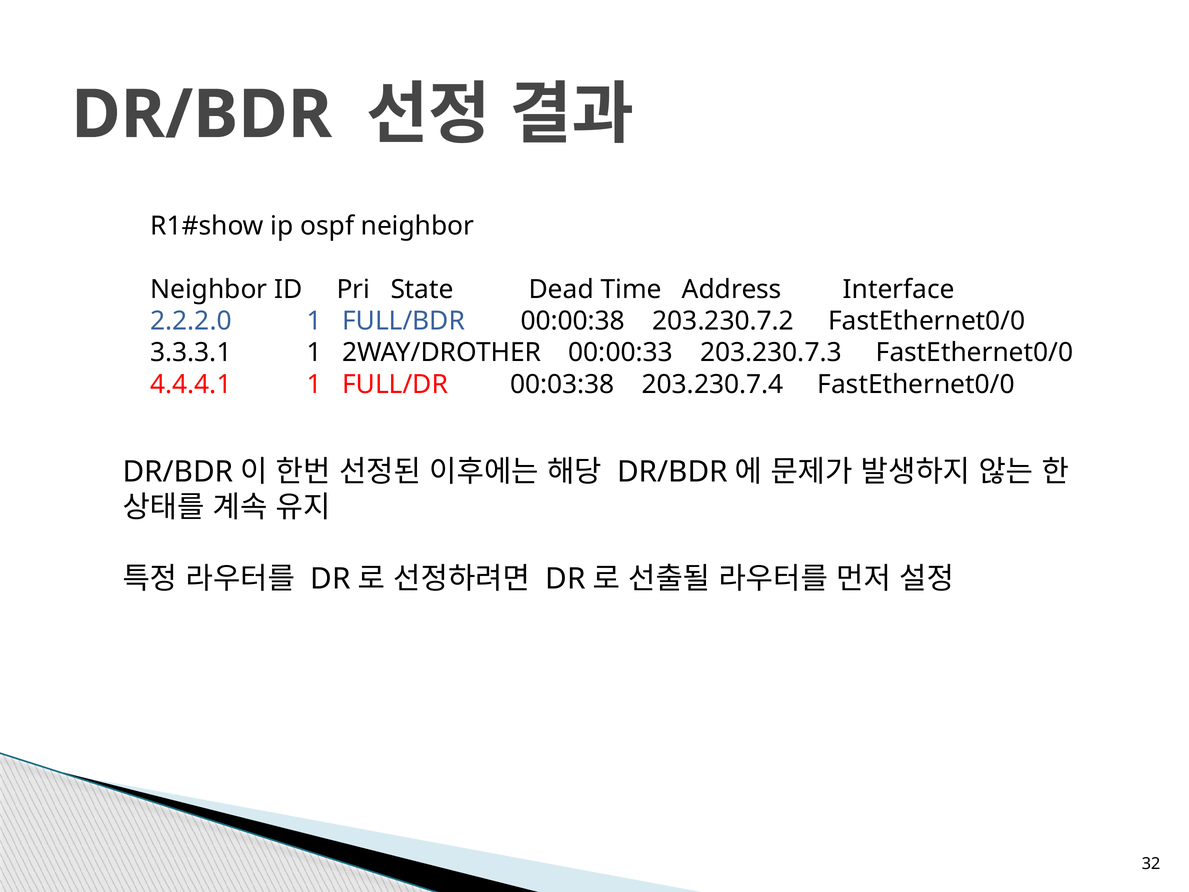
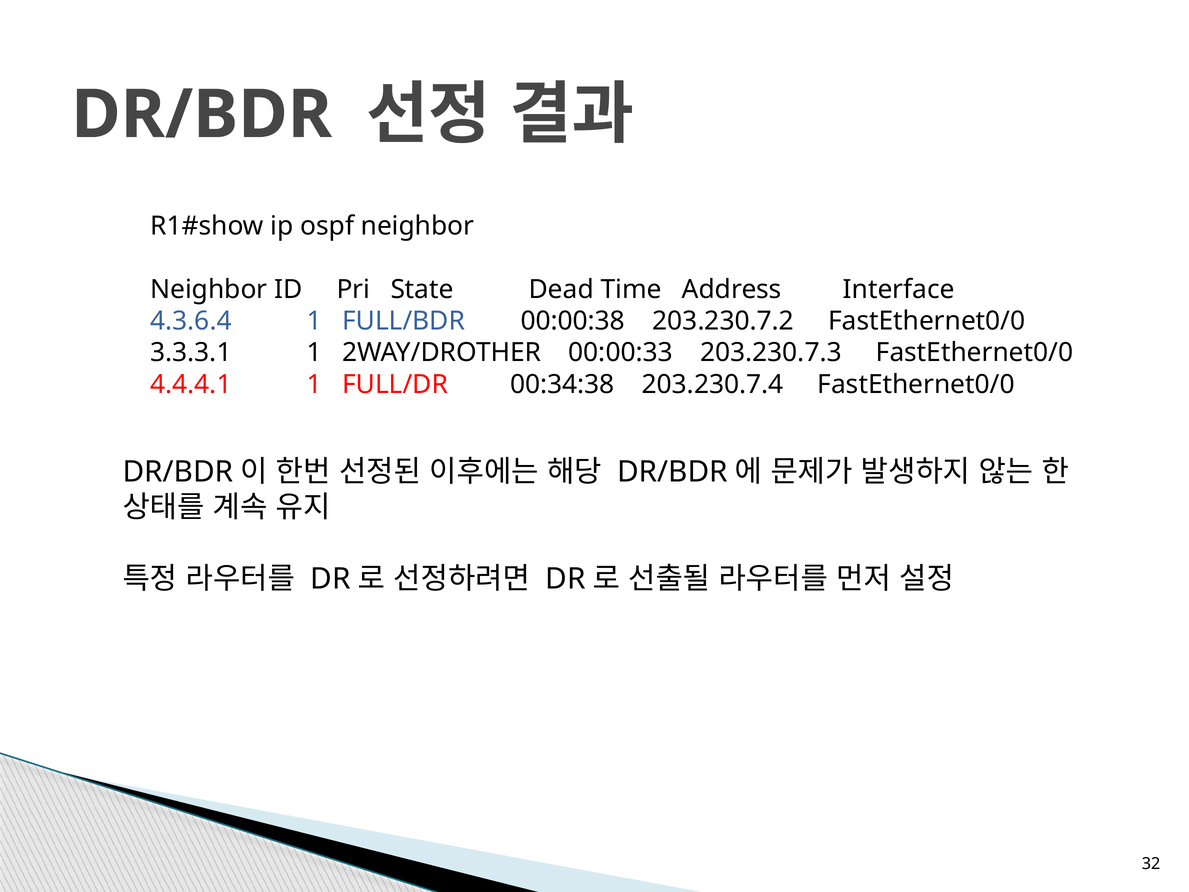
2.2.2.0: 2.2.2.0 -> 4.3.6.4
00:03:38: 00:03:38 -> 00:34:38
